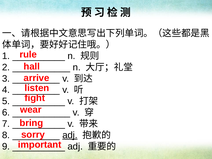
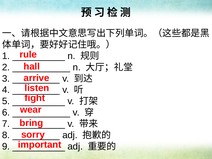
adj at (70, 135) underline: present -> none
